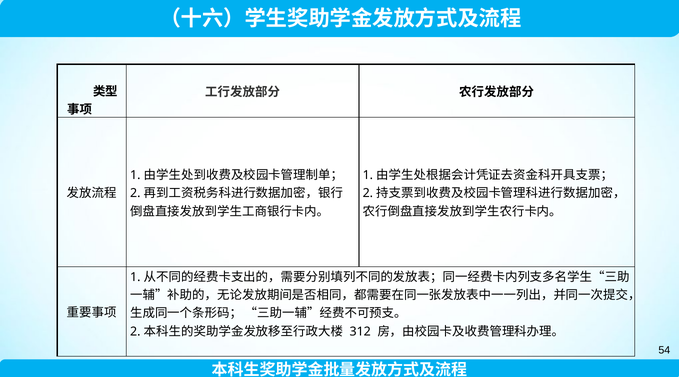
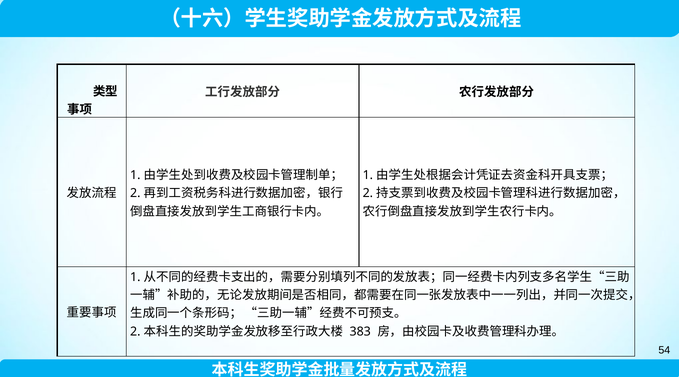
312: 312 -> 383
